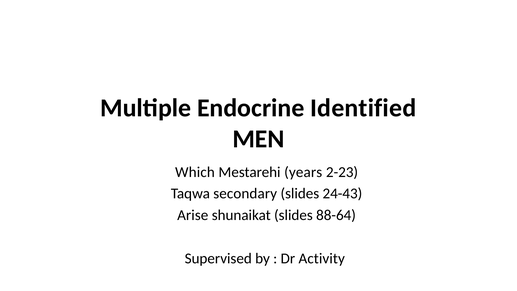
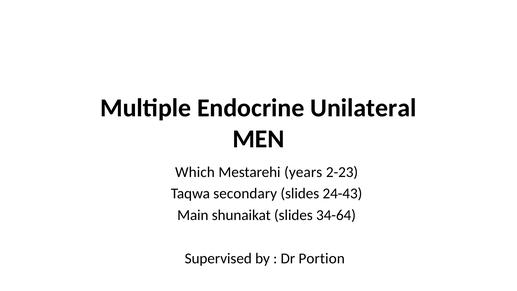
Identified: Identified -> Unilateral
Arise: Arise -> Main
88-64: 88-64 -> 34-64
Activity: Activity -> Portion
